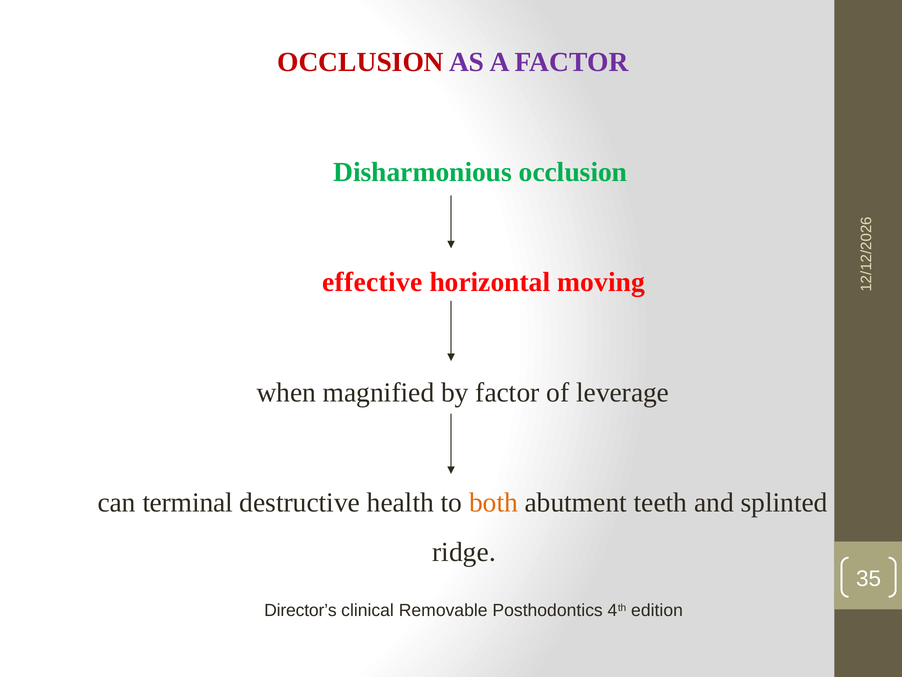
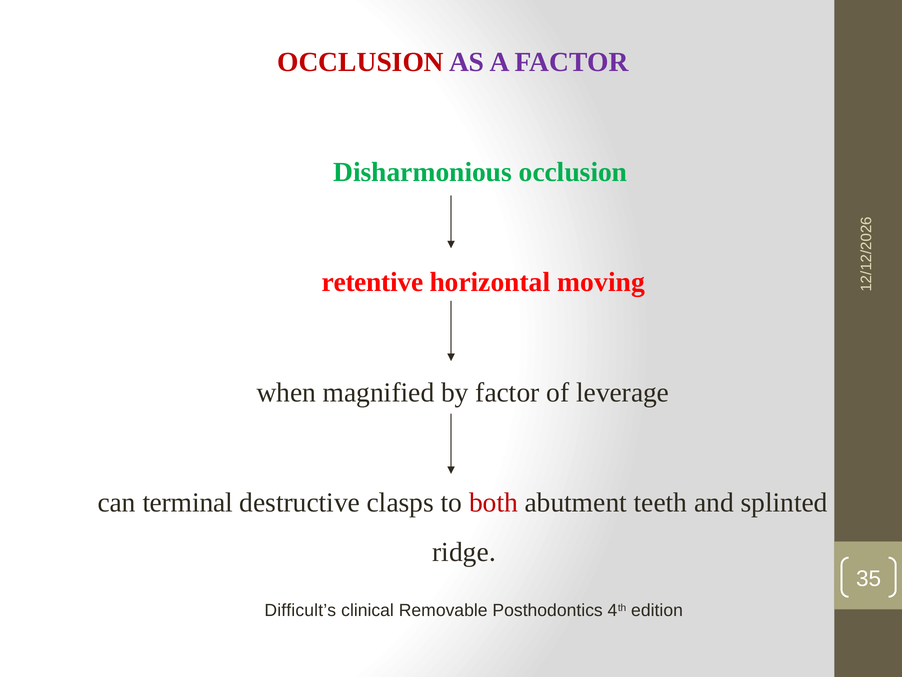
effective: effective -> retentive
health: health -> clasps
both colour: orange -> red
Director’s: Director’s -> Difficult’s
